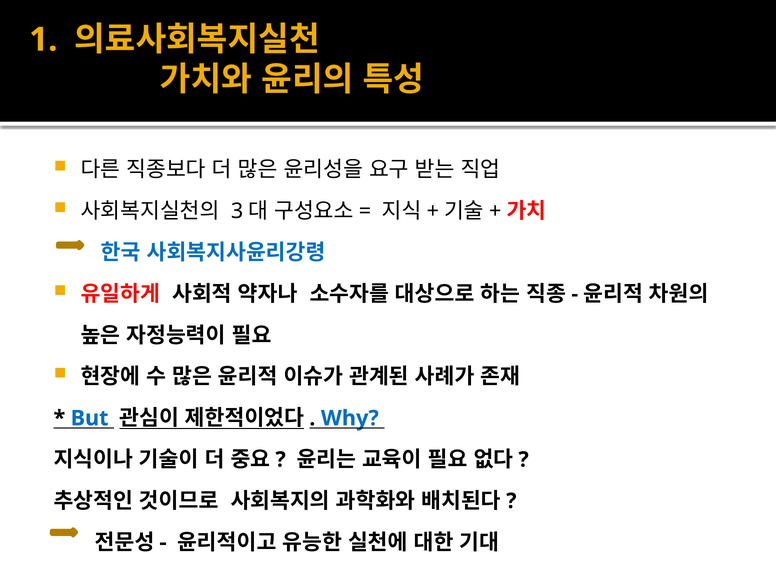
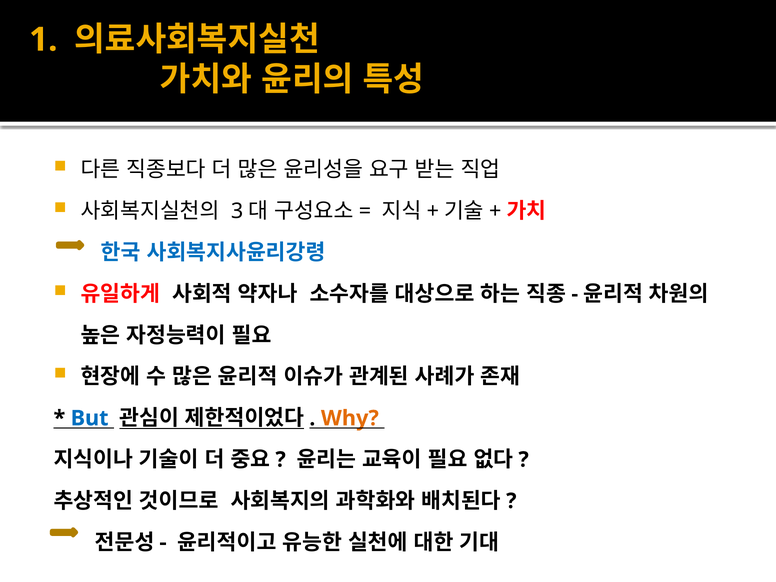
Why colour: blue -> orange
